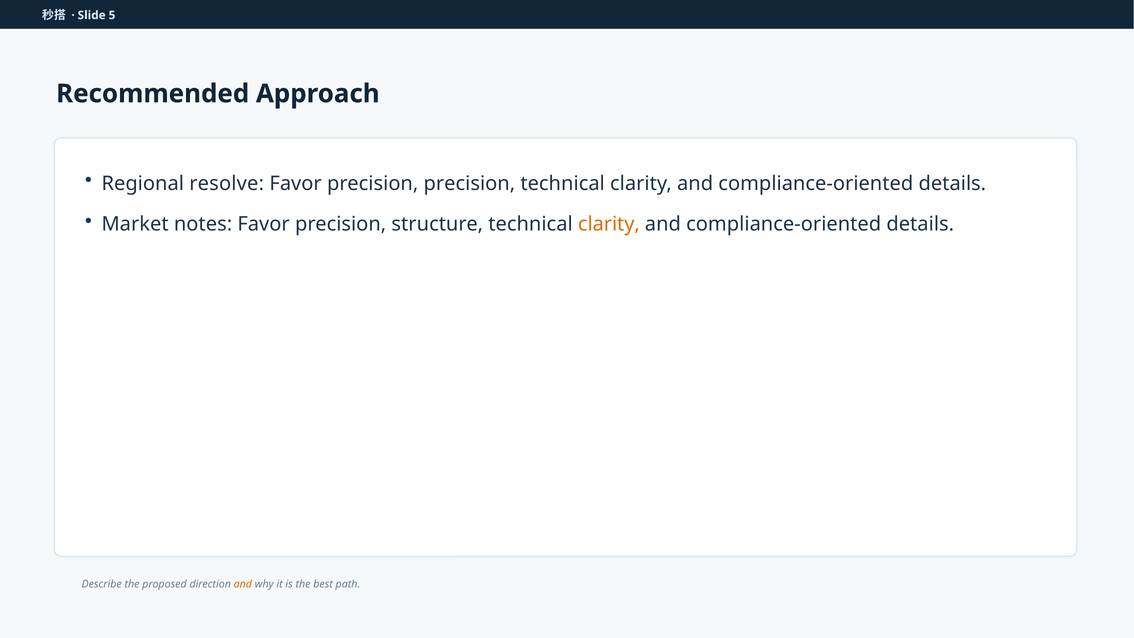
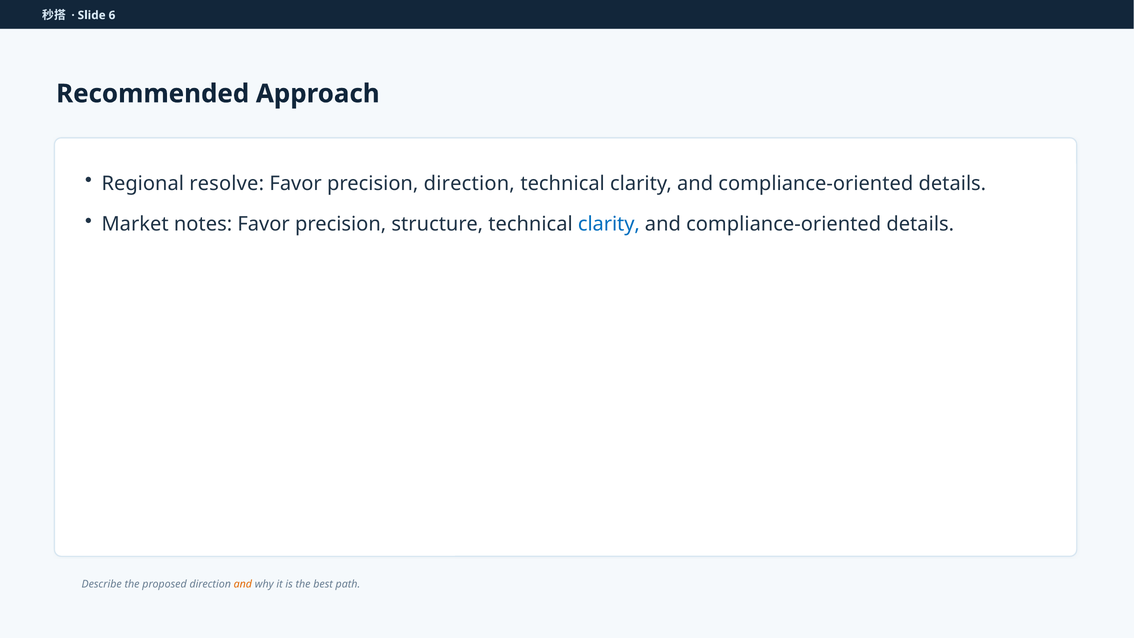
5: 5 -> 6
precision precision: precision -> direction
clarity at (609, 224) colour: orange -> blue
